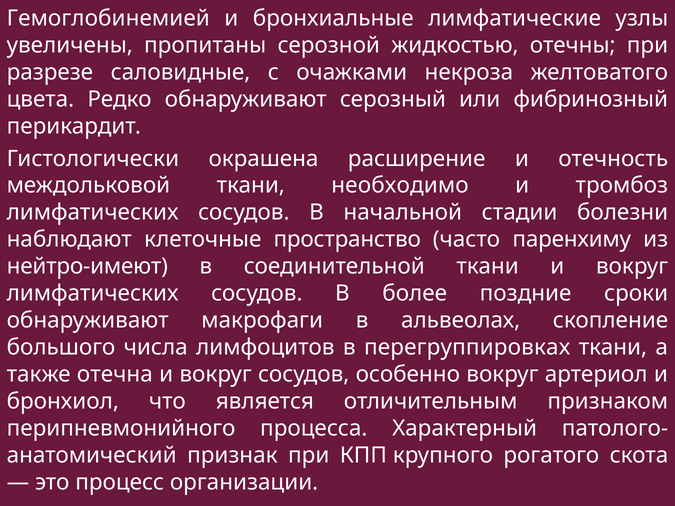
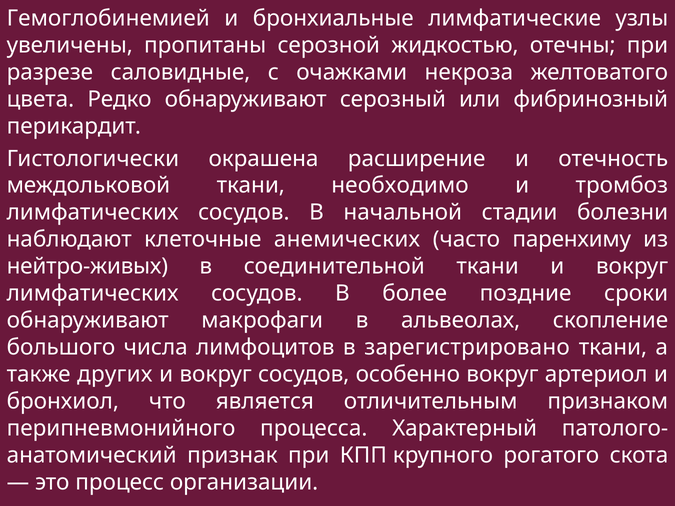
пространство: пространство -> анемических
нейтро-имеют: нейтро-имеют -> нейтро-живых
перегруппировках: перегруппировках -> зарегистрировано
отечна: отечна -> других
